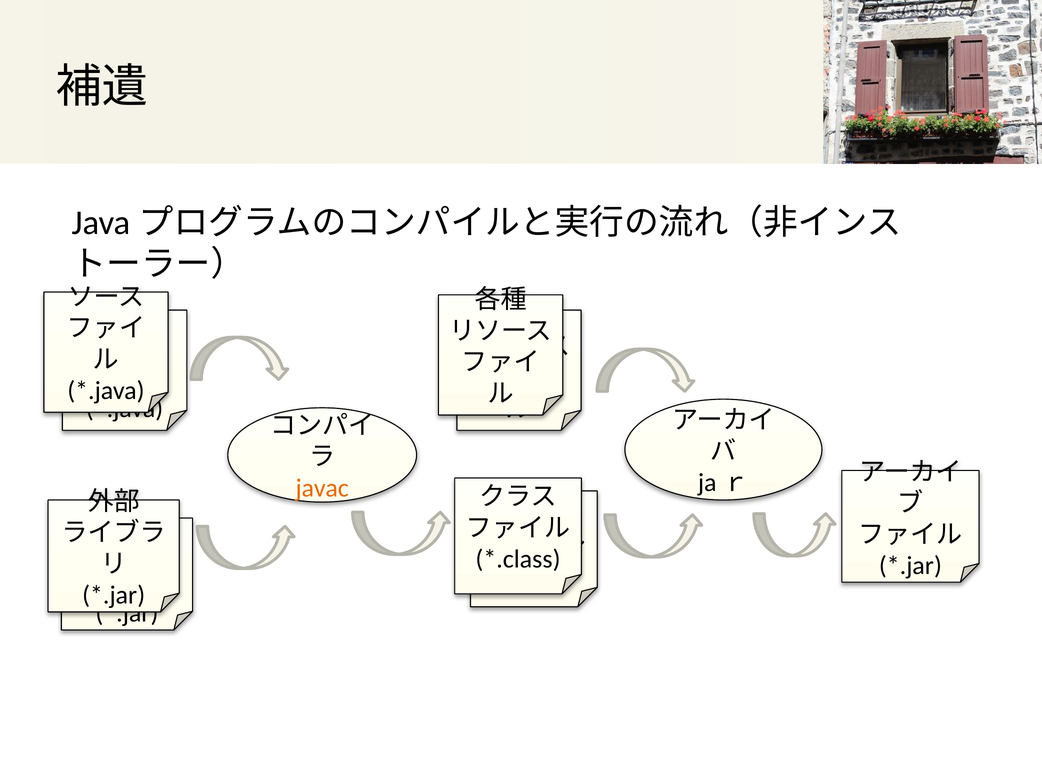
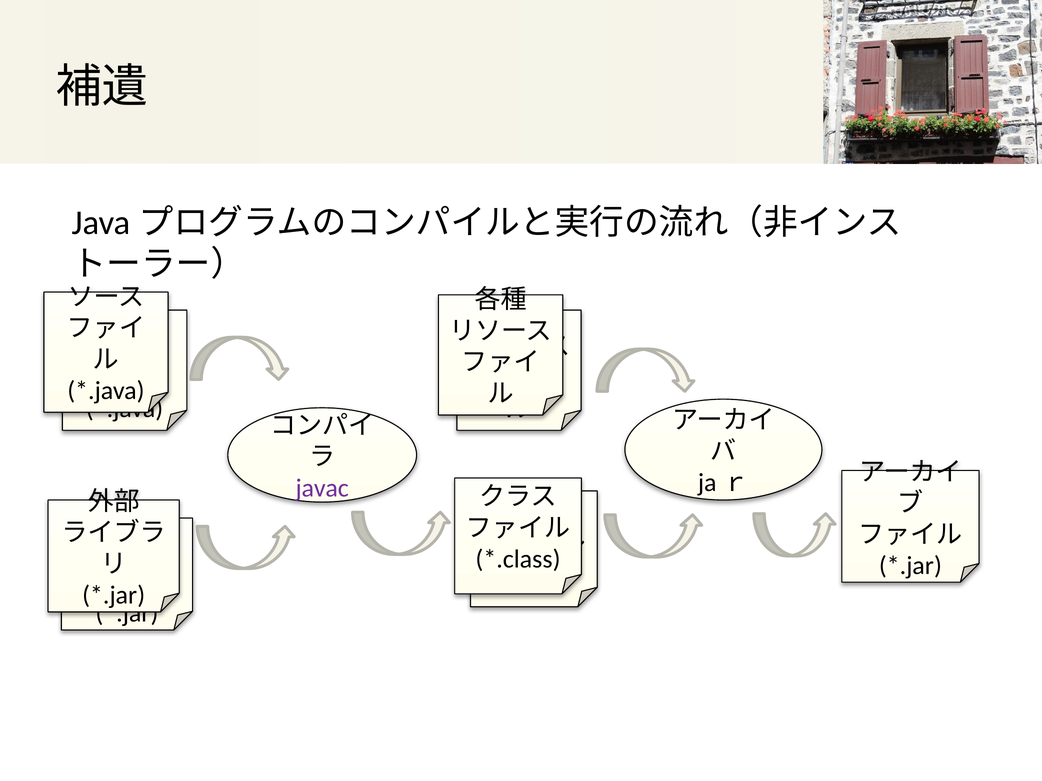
javac colour: orange -> purple
